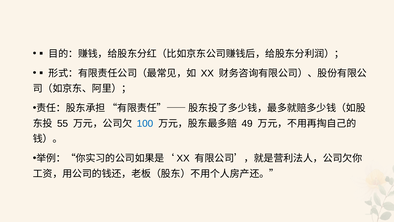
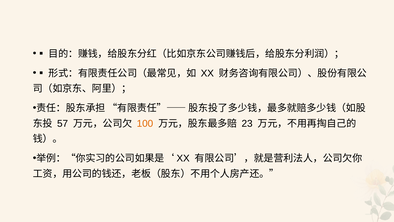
55: 55 -> 57
100 colour: blue -> orange
49: 49 -> 23
